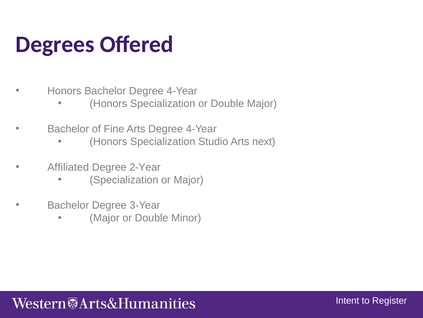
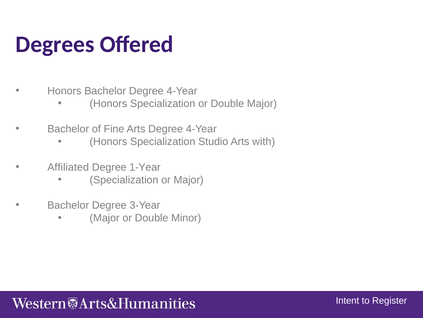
next: next -> with
2-Year: 2-Year -> 1-Year
